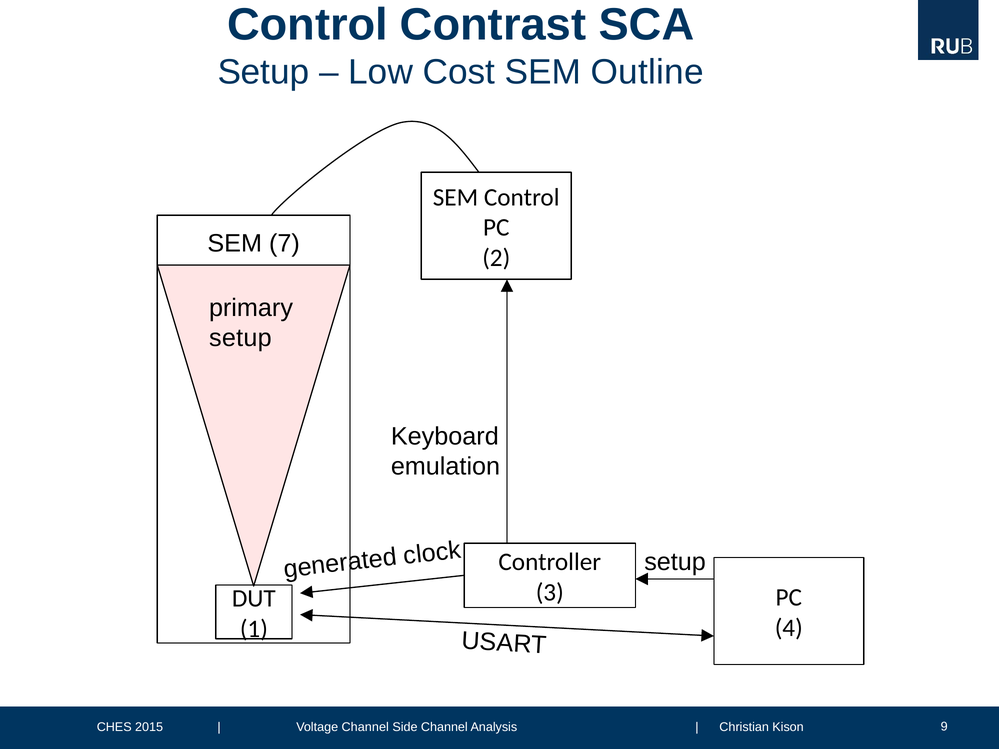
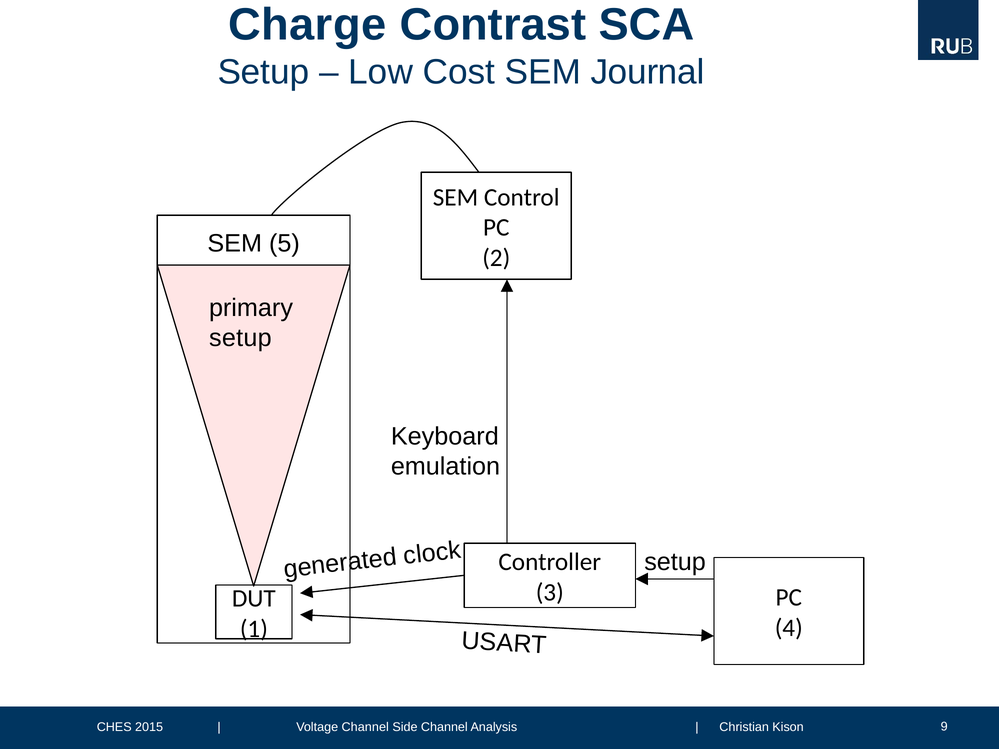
Control at (307, 25): Control -> Charge
Outline: Outline -> Journal
7: 7 -> 5
